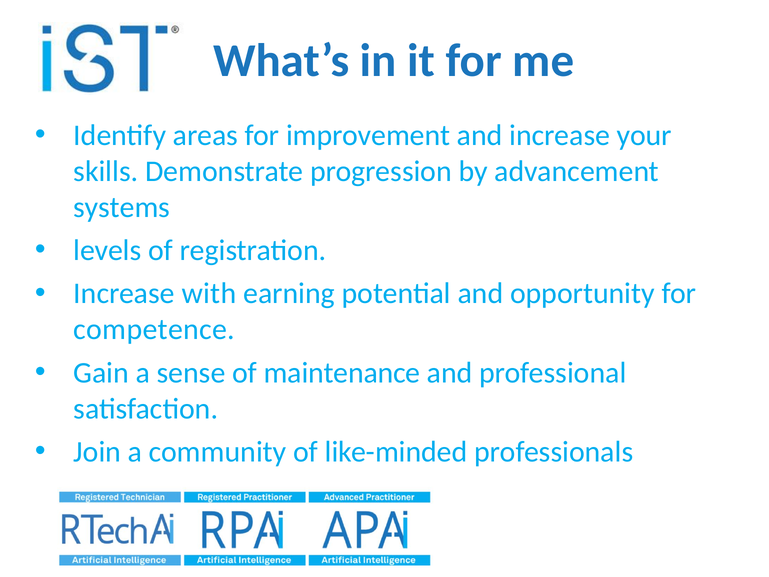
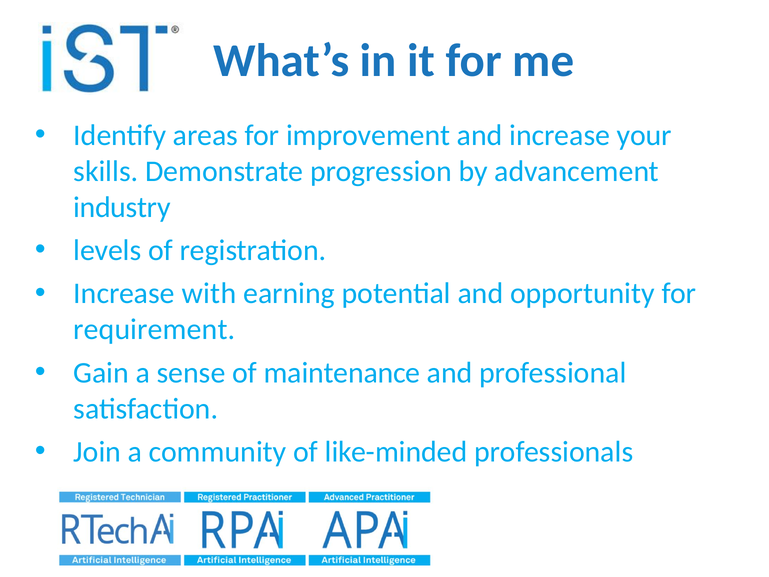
systems: systems -> industry
competence: competence -> requirement
